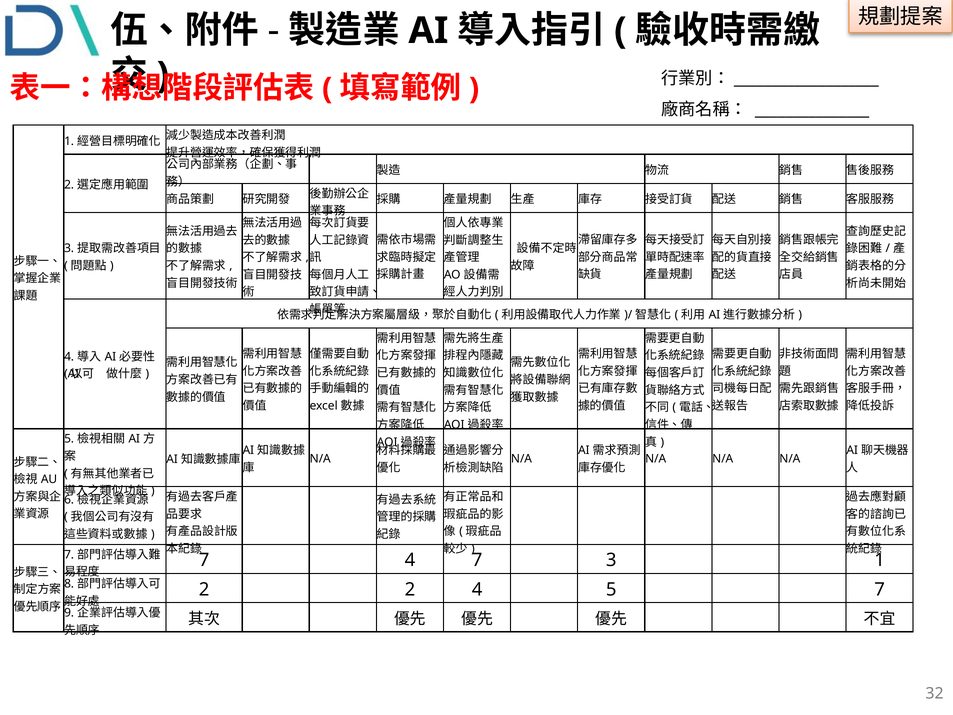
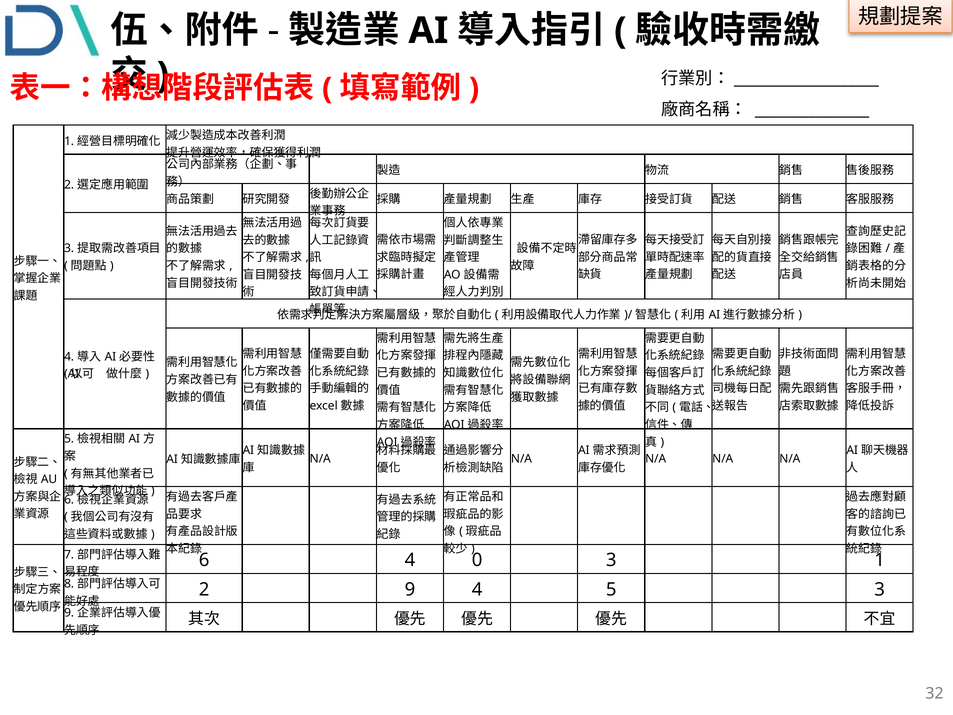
7 at (204, 560): 7 -> 6
4 7: 7 -> 0
2 2: 2 -> 9
5 7: 7 -> 3
